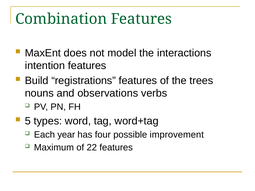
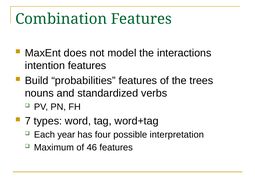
registrations: registrations -> probabilities
observations: observations -> standardized
5: 5 -> 7
improvement: improvement -> interpretation
22: 22 -> 46
